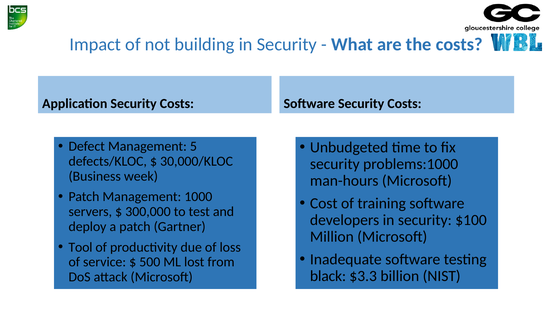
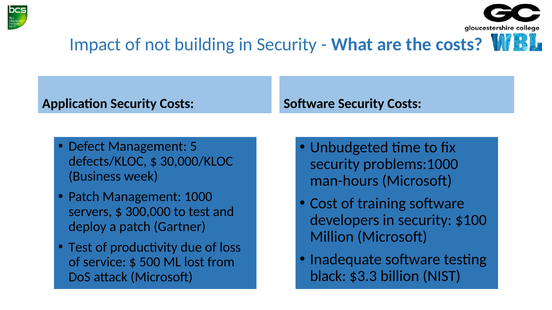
Tool at (80, 248): Tool -> Test
